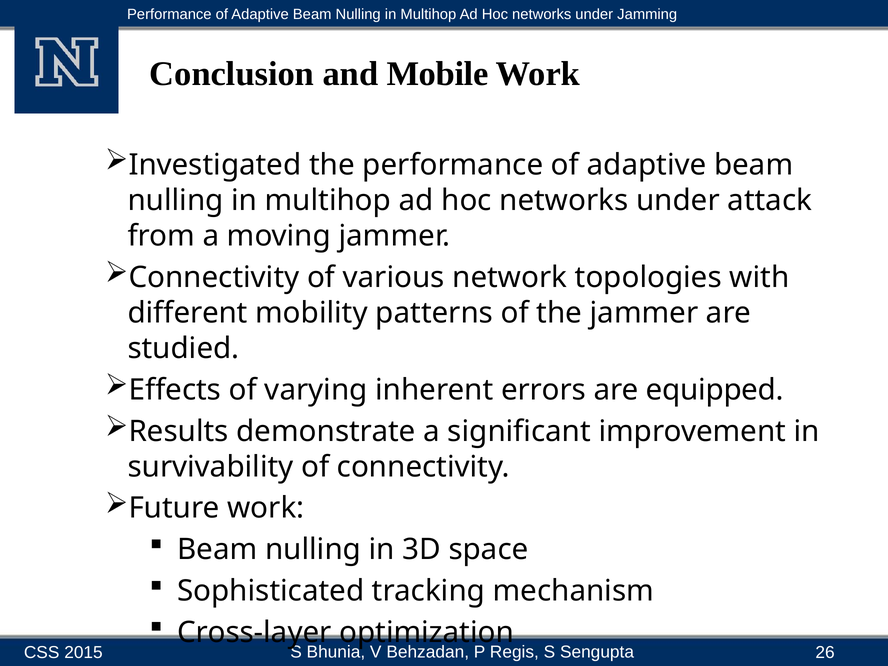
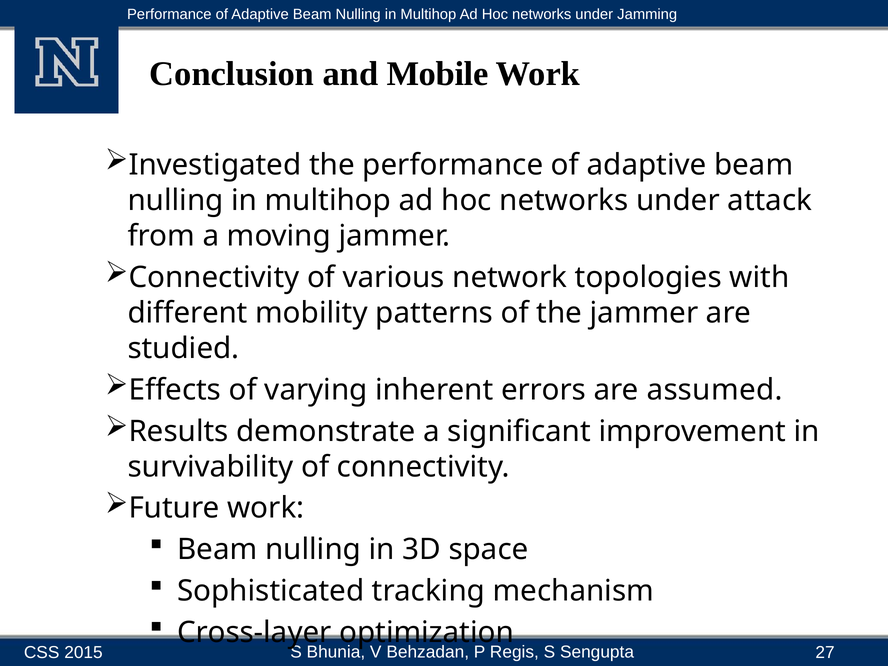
equipped: equipped -> assumed
26: 26 -> 27
